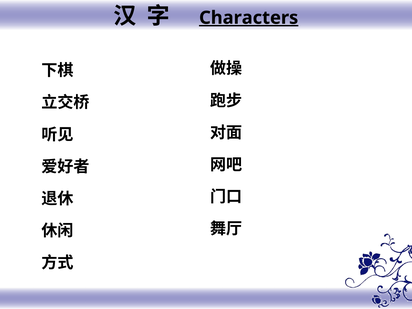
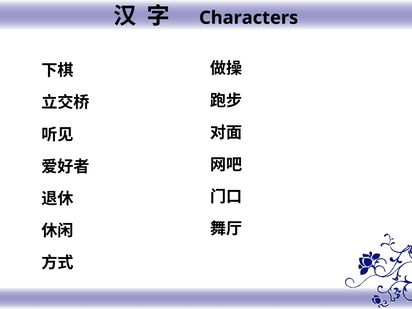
Characters underline: present -> none
